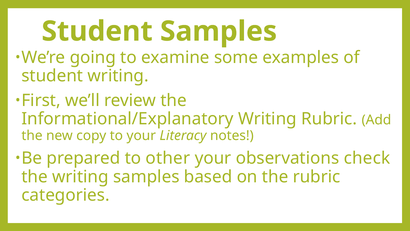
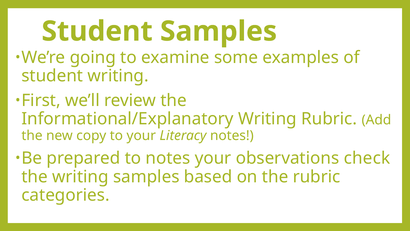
to other: other -> notes
